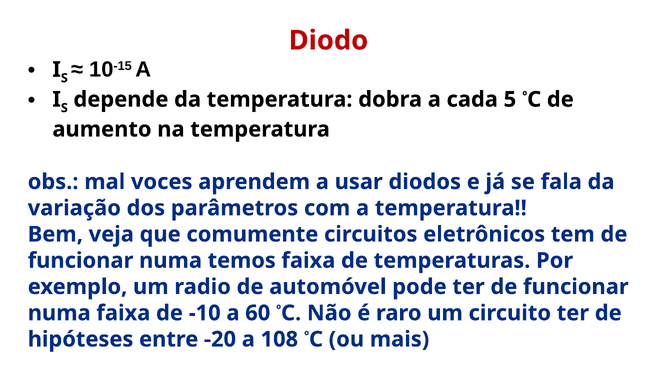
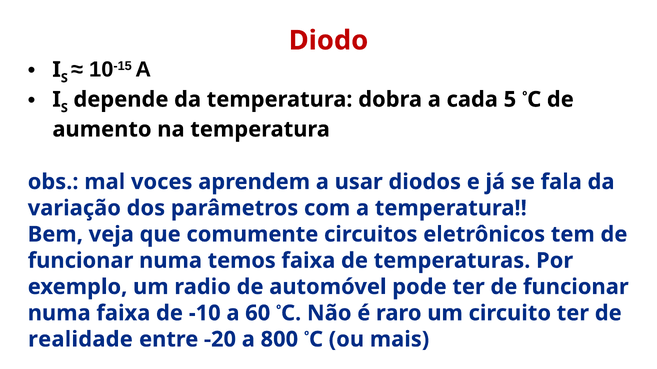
hipóteses: hipóteses -> realidade
108: 108 -> 800
